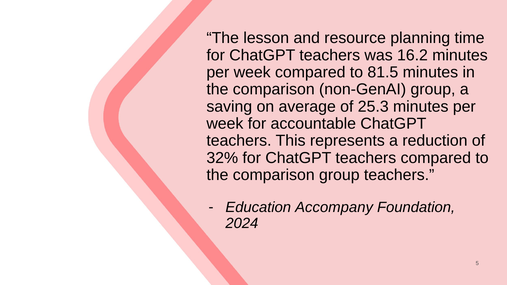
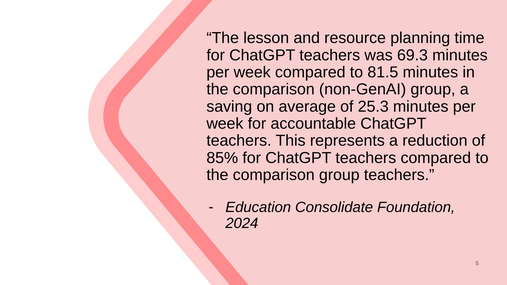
16.2: 16.2 -> 69.3
32%: 32% -> 85%
Accompany: Accompany -> Consolidate
